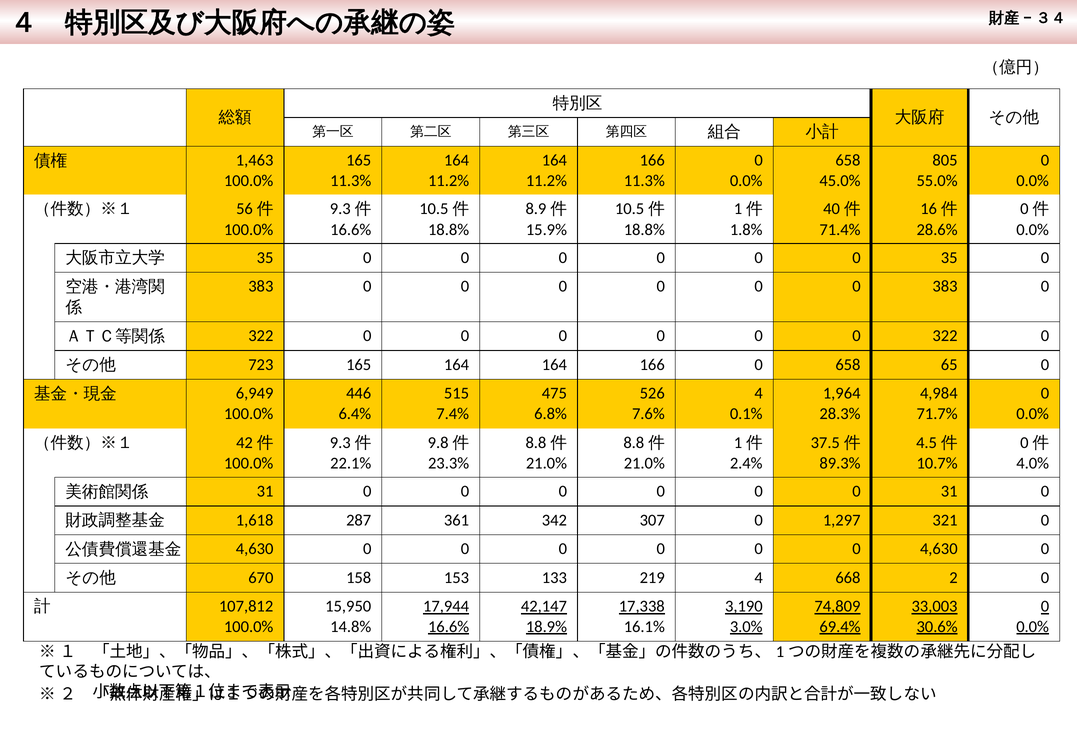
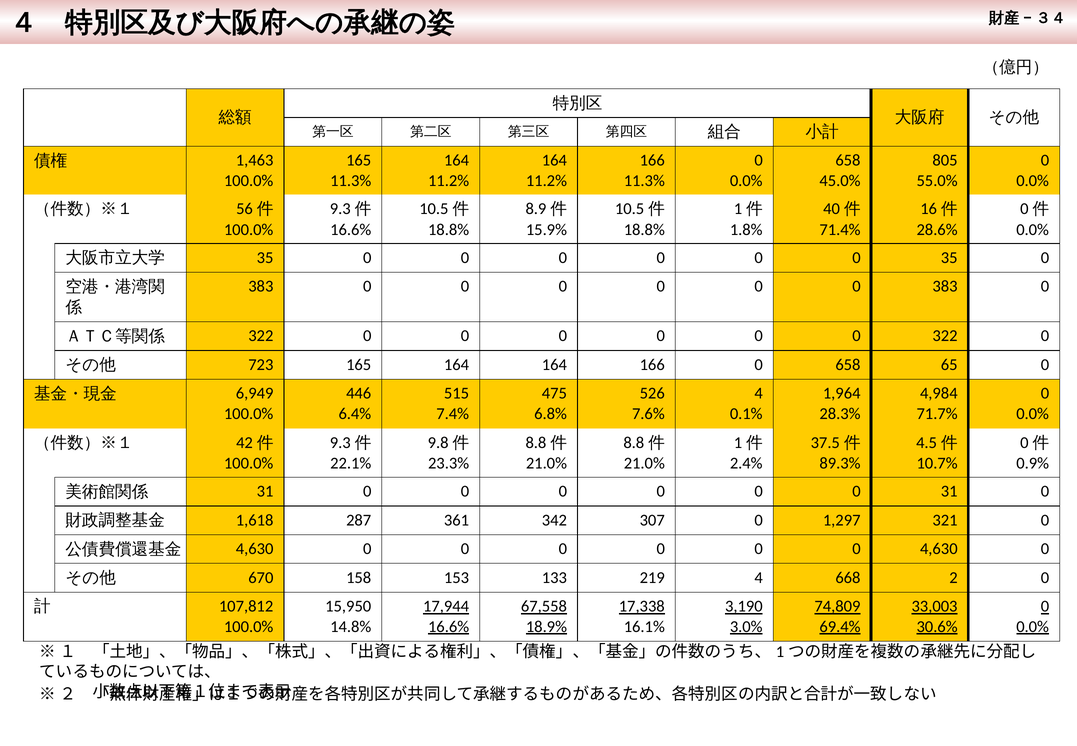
4.0%: 4.0% -> 0.9%
42,147: 42,147 -> 67,558
